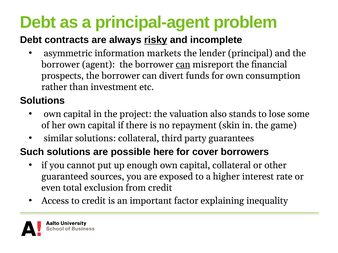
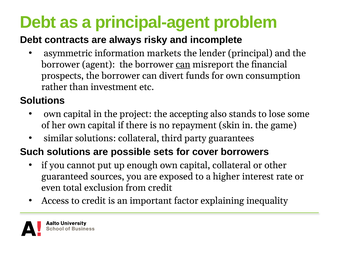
risky underline: present -> none
valuation: valuation -> accepting
here: here -> sets
